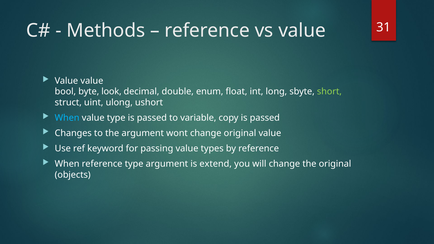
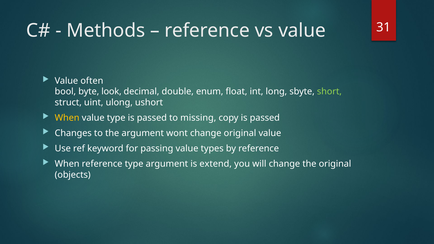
Value value: value -> often
When at (67, 118) colour: light blue -> yellow
variable: variable -> missing
